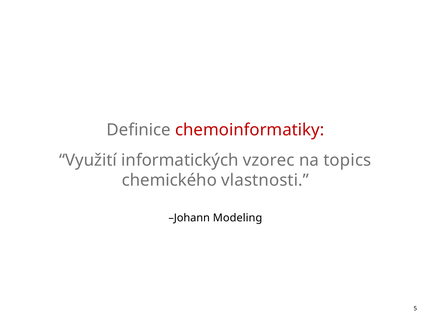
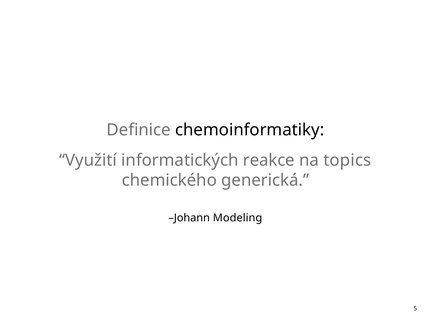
chemoinformatiky colour: red -> black
vzorec: vzorec -> reakce
vlastnosti: vlastnosti -> generická
